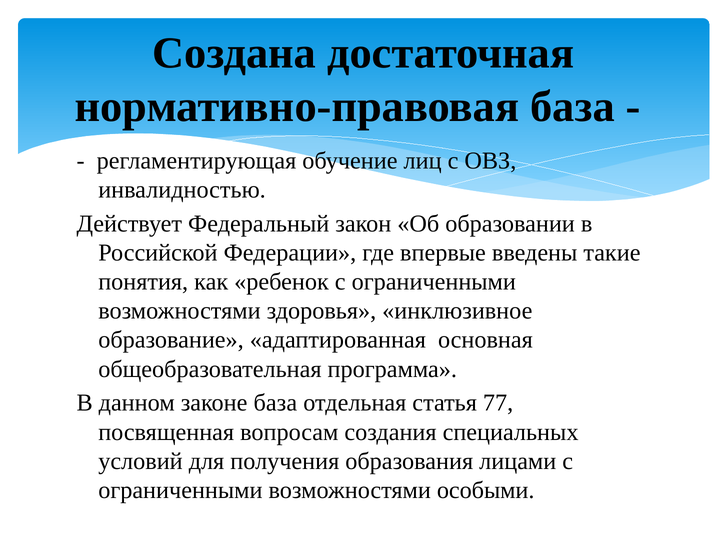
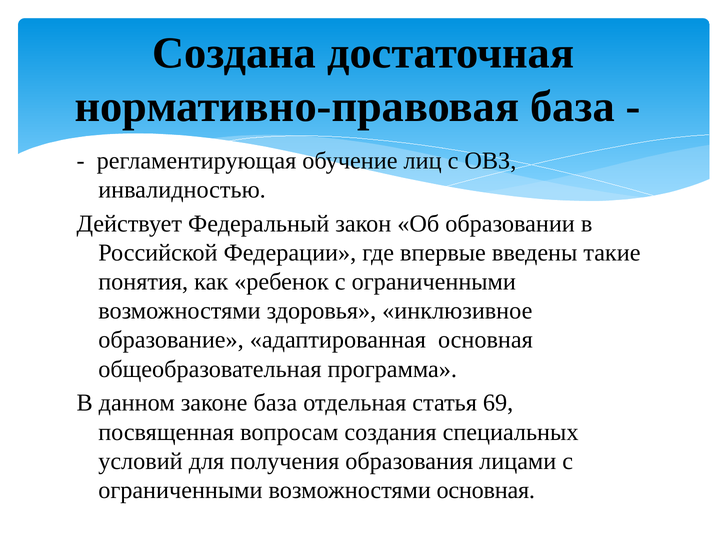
77: 77 -> 69
возможностями особыми: особыми -> основная
